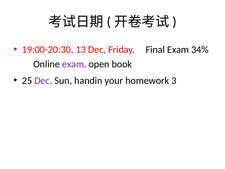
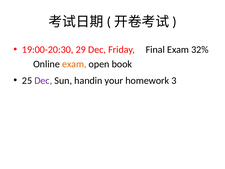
13: 13 -> 29
34%: 34% -> 32%
exam at (74, 64) colour: purple -> orange
